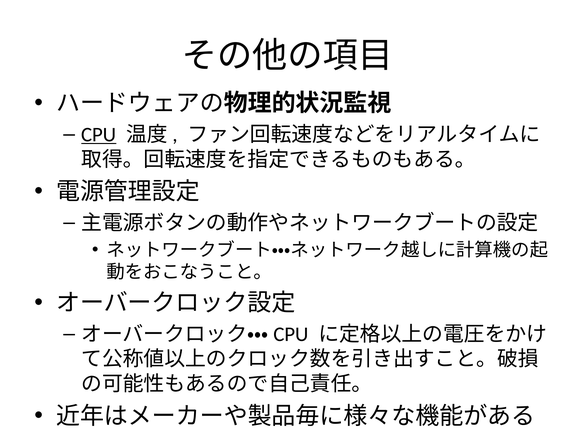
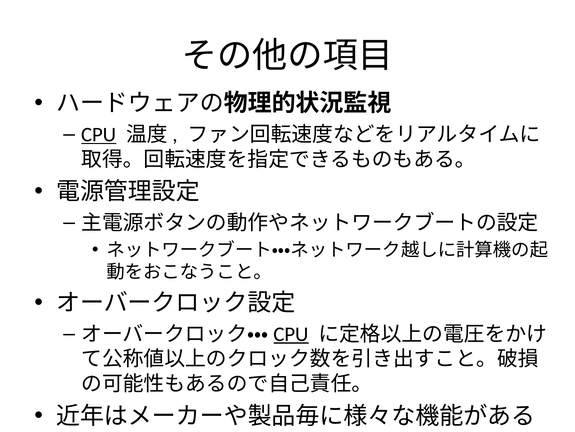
CPU at (291, 334) underline: none -> present
